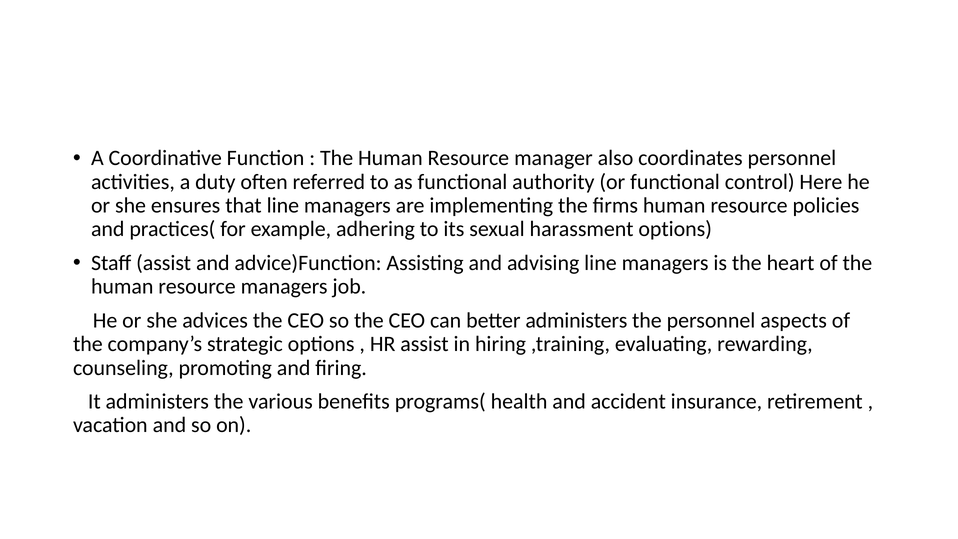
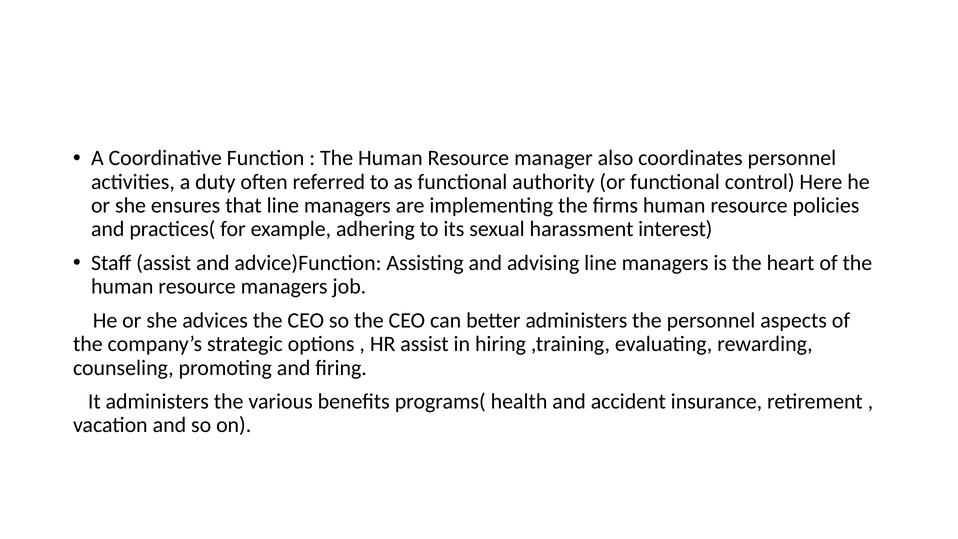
harassment options: options -> interest
